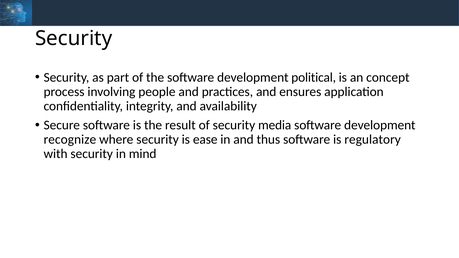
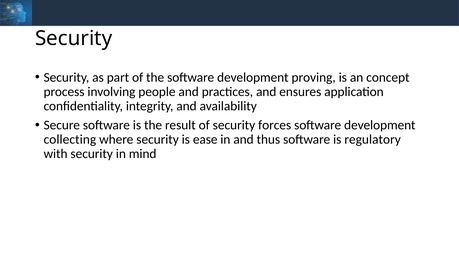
political: political -> proving
media: media -> forces
recognize: recognize -> collecting
